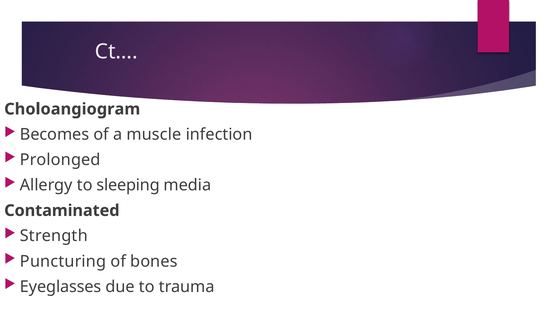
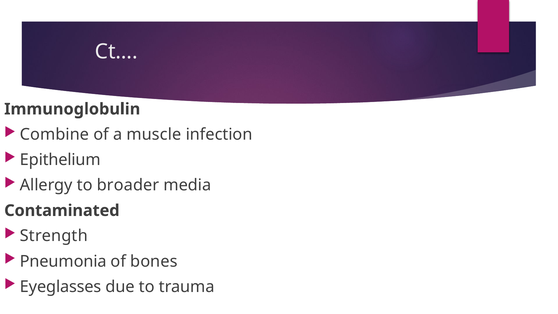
Choloangiogram: Choloangiogram -> Immunoglobulin
Becomes: Becomes -> Combine
Prolonged: Prolonged -> Epithelium
sleeping: sleeping -> broader
Puncturing: Puncturing -> Pneumonia
